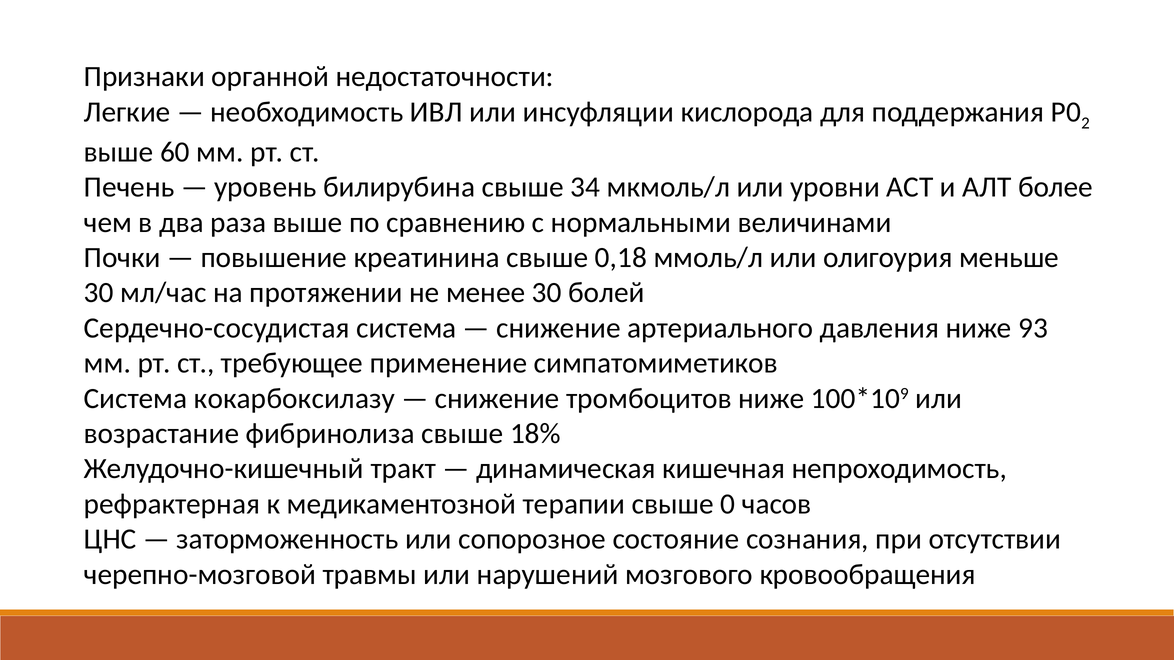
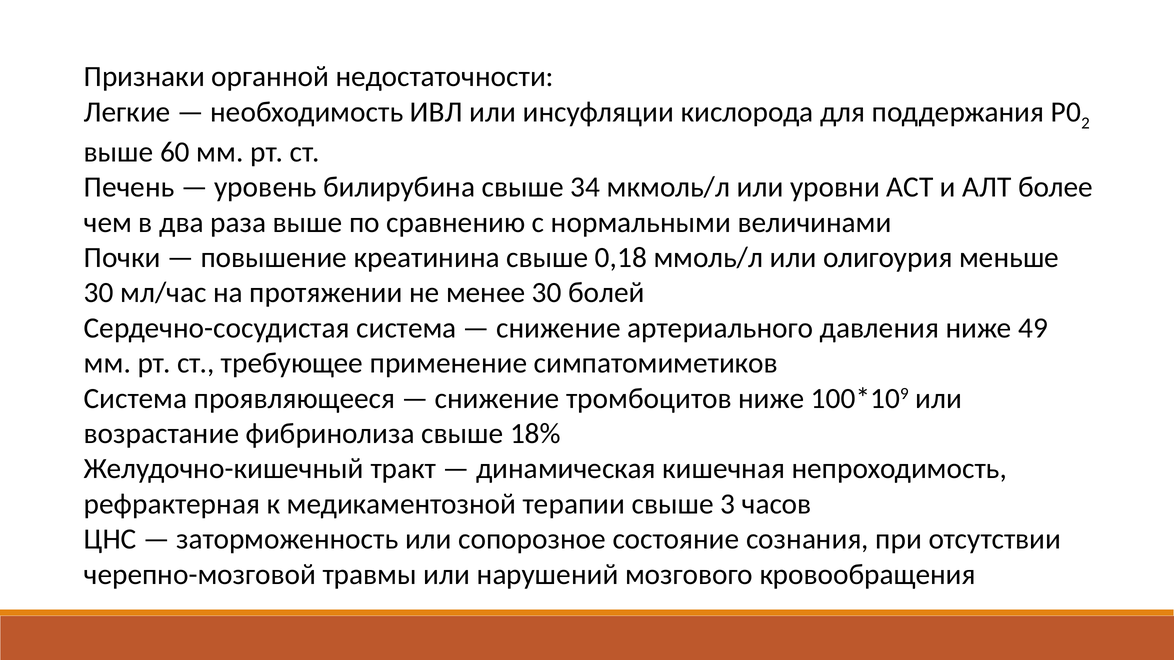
93: 93 -> 49
кокарбоксилазу: кокарбоксилазу -> проявляющееся
0: 0 -> 3
